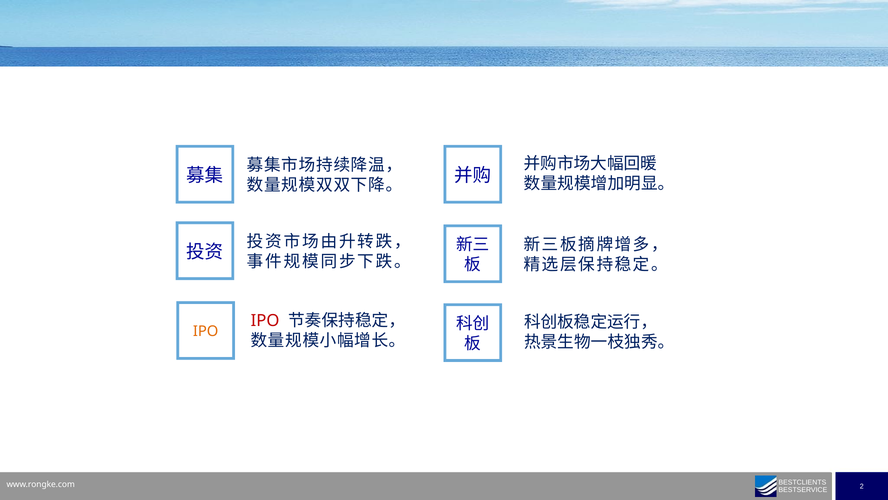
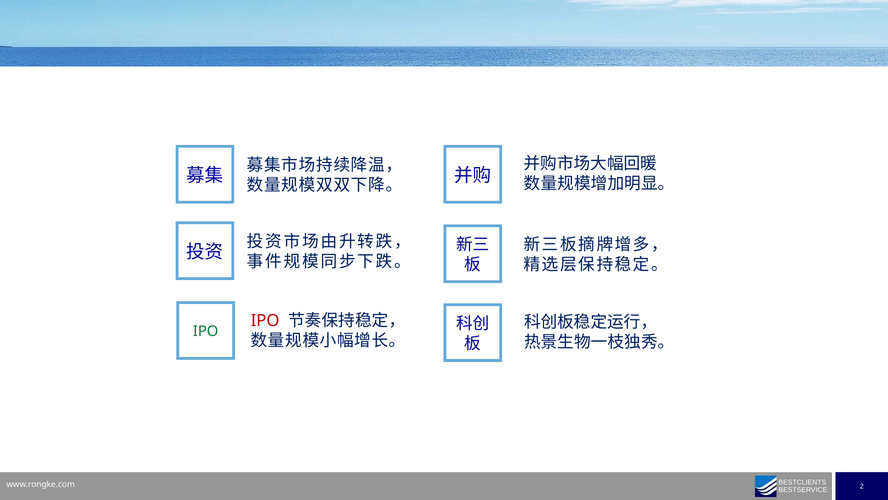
IPO at (206, 331) colour: orange -> green
